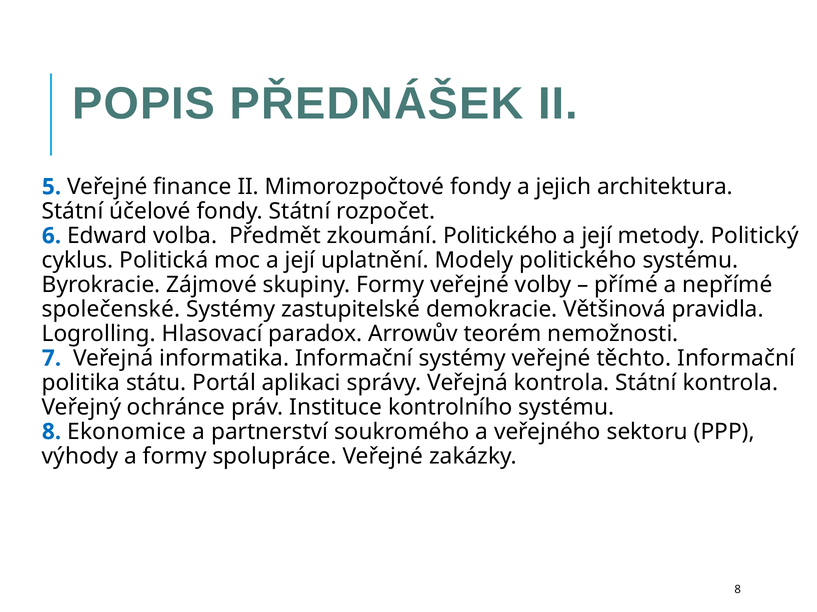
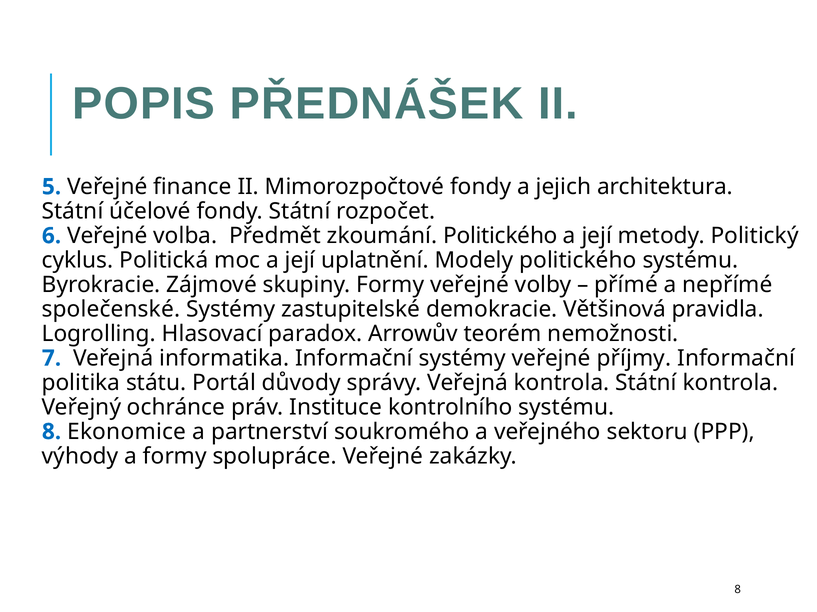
6 Edward: Edward -> Veřejné
těchto: těchto -> příjmy
aplikaci: aplikaci -> důvody
